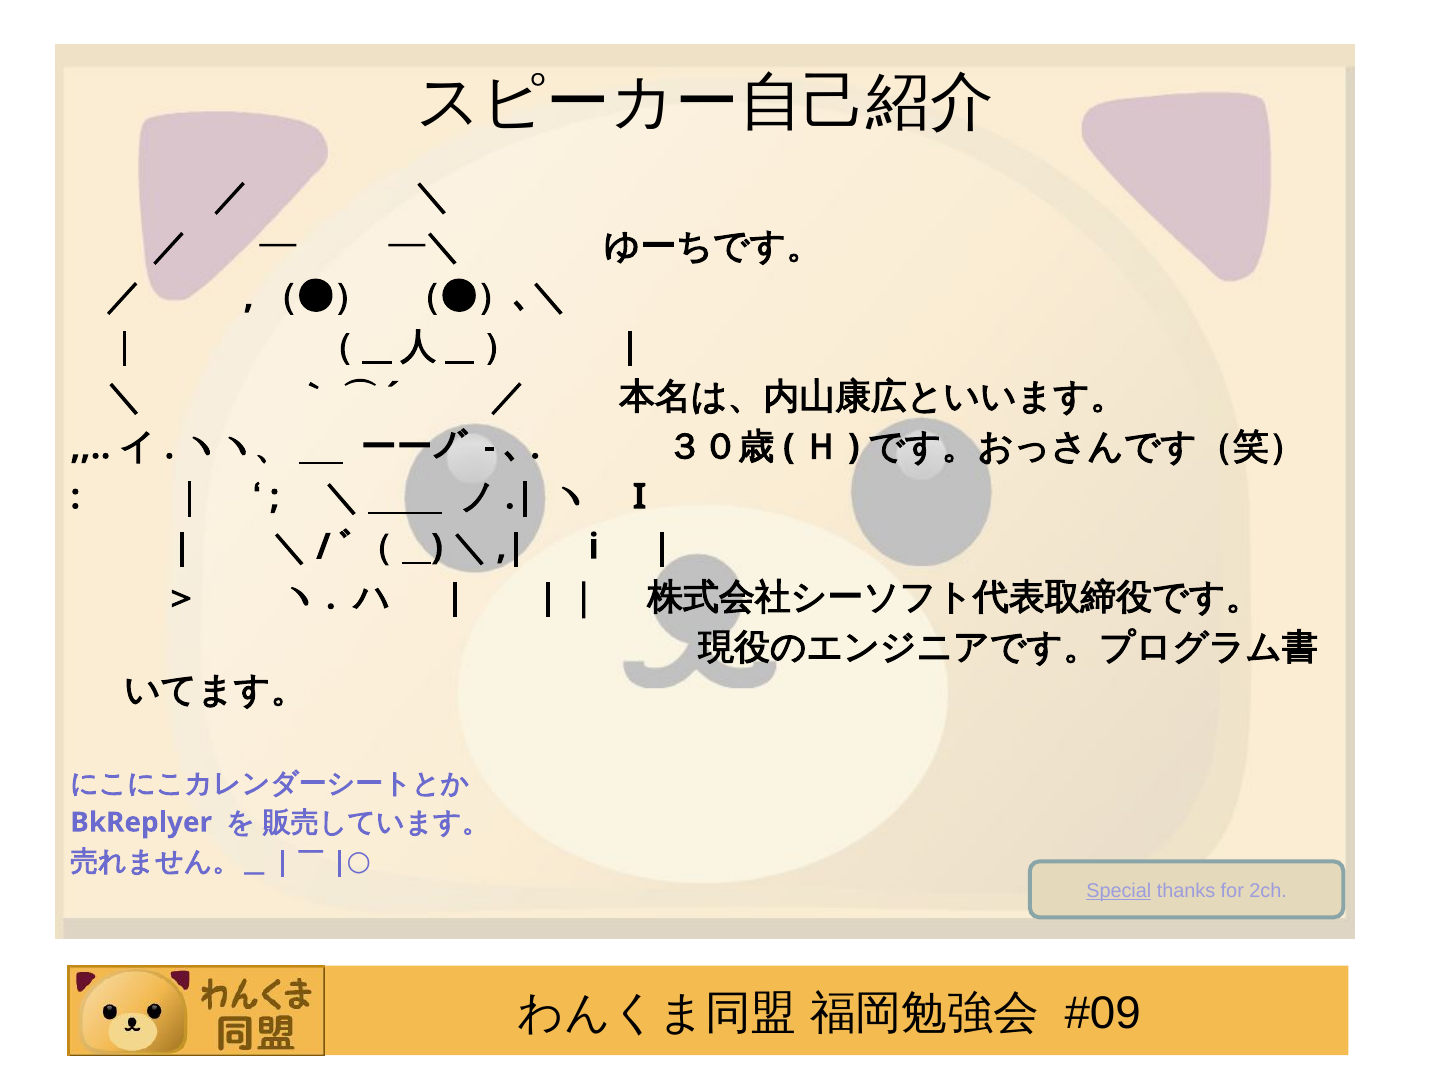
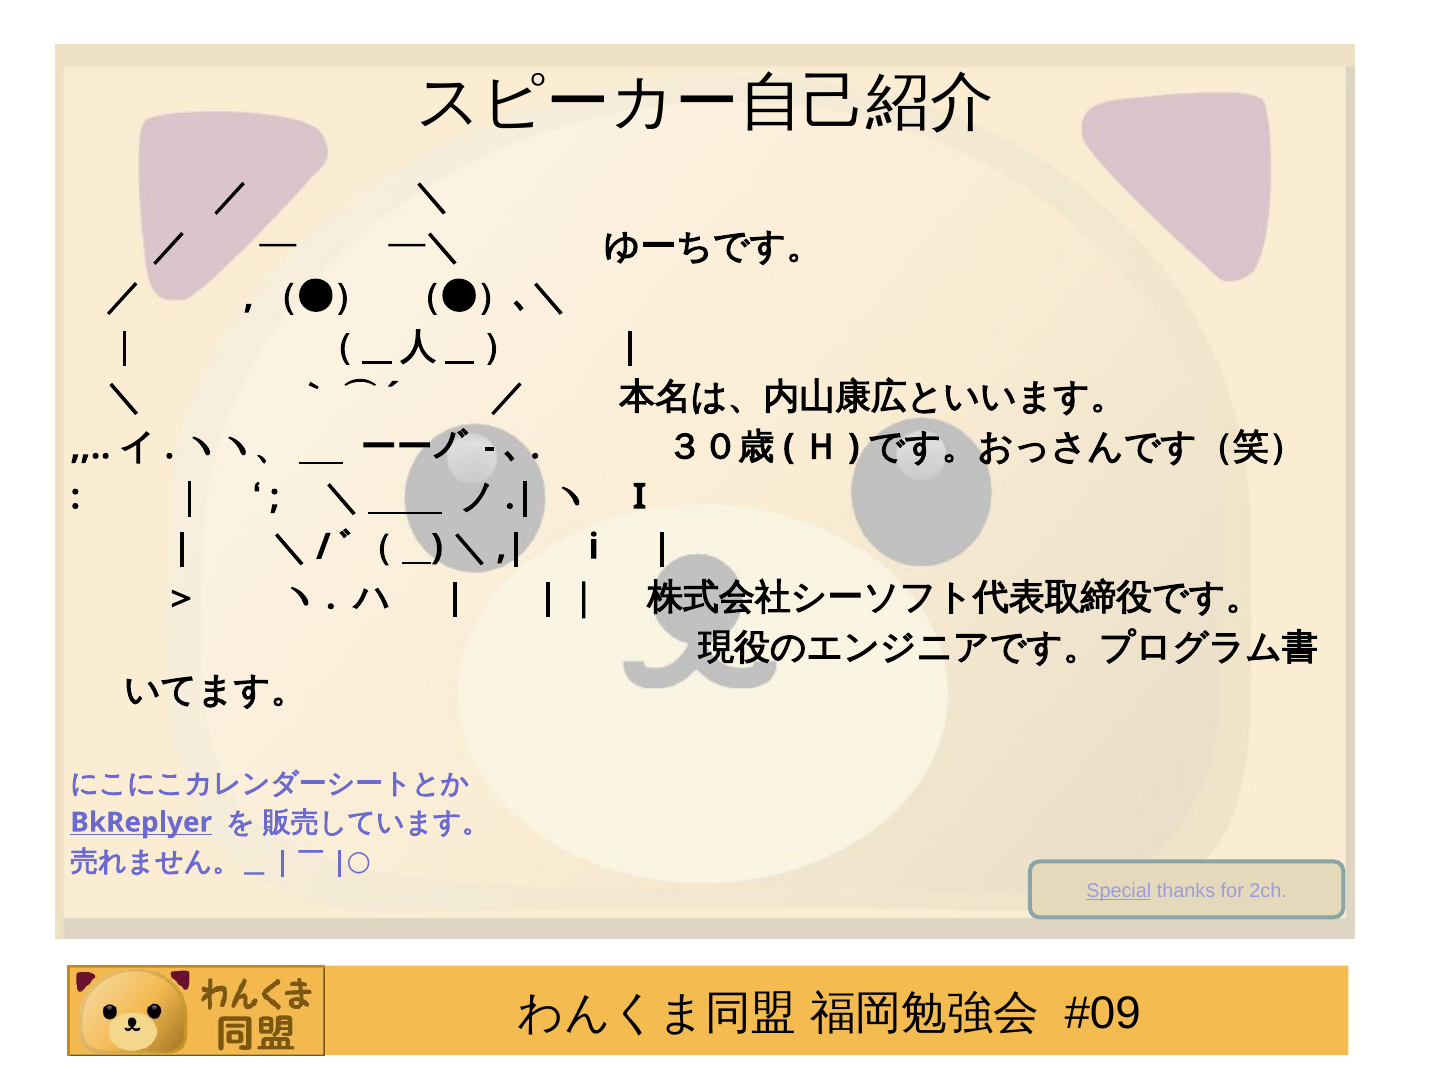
BkReplyer underline: none -> present
